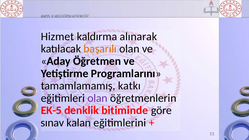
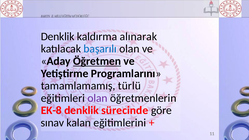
Hizmet at (58, 37): Hizmet -> Denklik
başarılı colour: orange -> blue
Öğretmen underline: none -> present
katkı: katkı -> türlü
EK-5: EK-5 -> EK-8
bitiminde: bitiminde -> sürecinde
